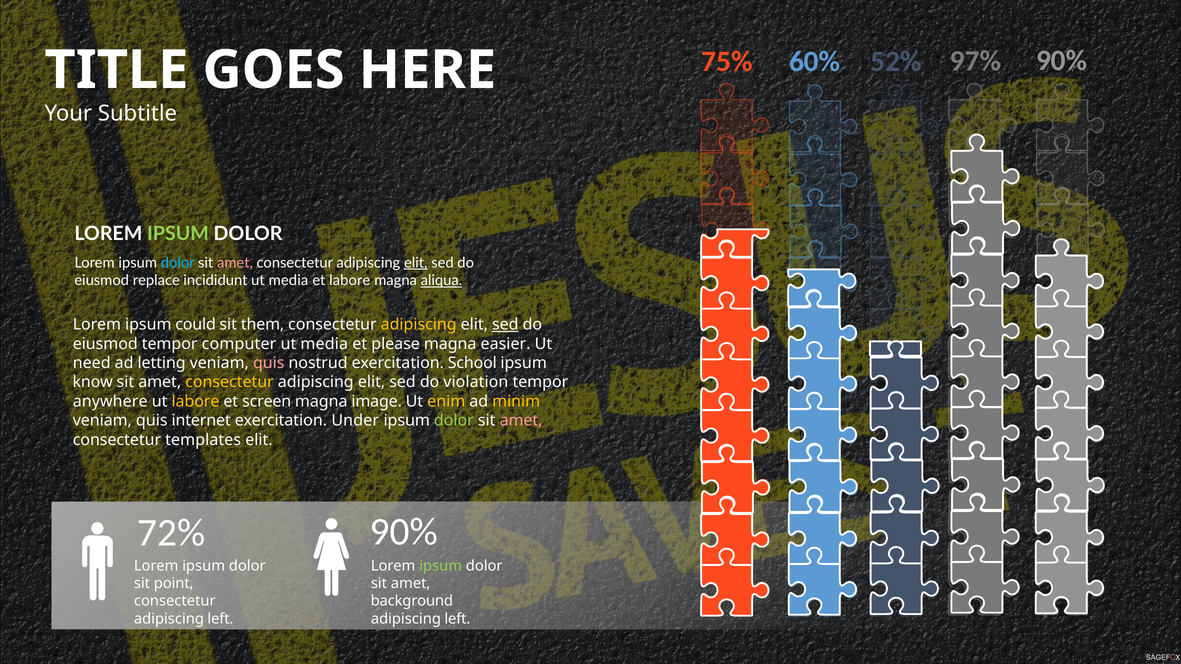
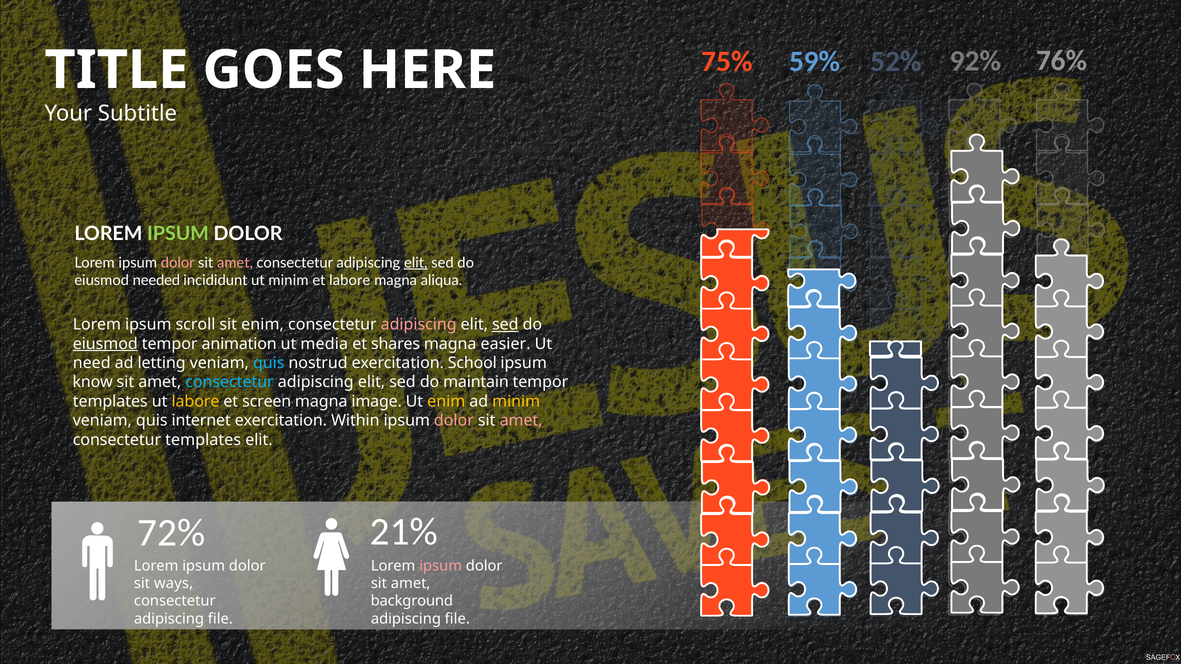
90% at (1062, 60): 90% -> 76%
60%: 60% -> 59%
97%: 97% -> 92%
dolor at (178, 263) colour: light blue -> pink
replace: replace -> needed
incididunt ut media: media -> minim
aliqua underline: present -> none
could: could -> scroll
sit them: them -> enim
adipiscing at (419, 325) colour: yellow -> pink
eiusmod at (105, 344) underline: none -> present
computer: computer -> animation
please: please -> shares
quis at (269, 363) colour: pink -> light blue
consectetur at (230, 382) colour: yellow -> light blue
violation: violation -> maintain
anywhere at (110, 402): anywhere -> templates
Under: Under -> Within
dolor at (454, 421) colour: light green -> pink
72% 90%: 90% -> 21%
ipsum at (441, 566) colour: light green -> pink
point: point -> ways
left at (220, 619): left -> file
left at (457, 619): left -> file
